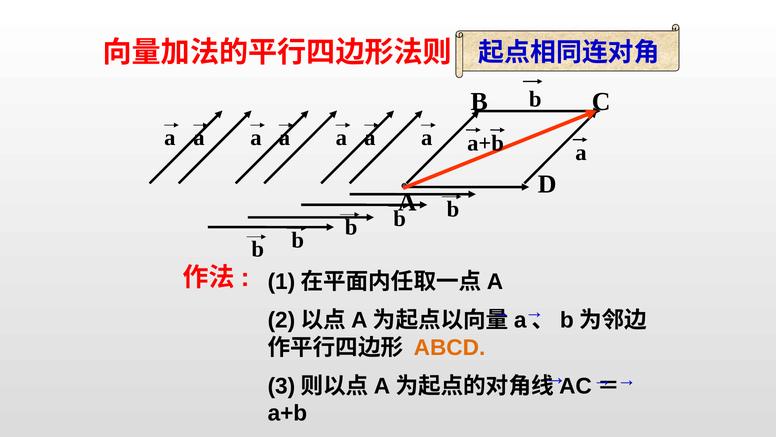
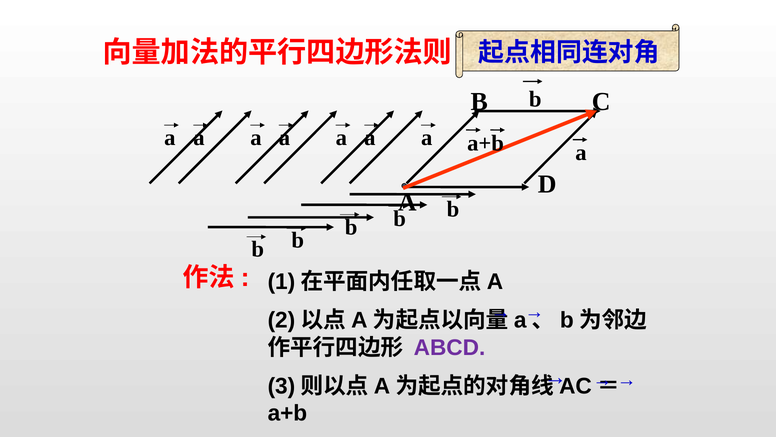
ABCD colour: orange -> purple
